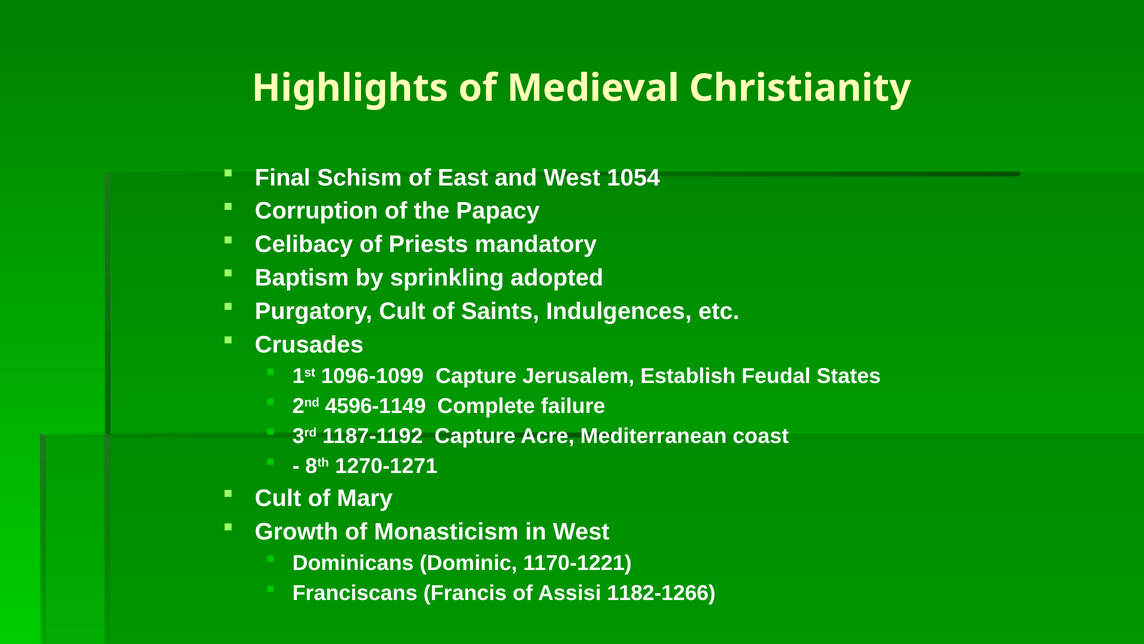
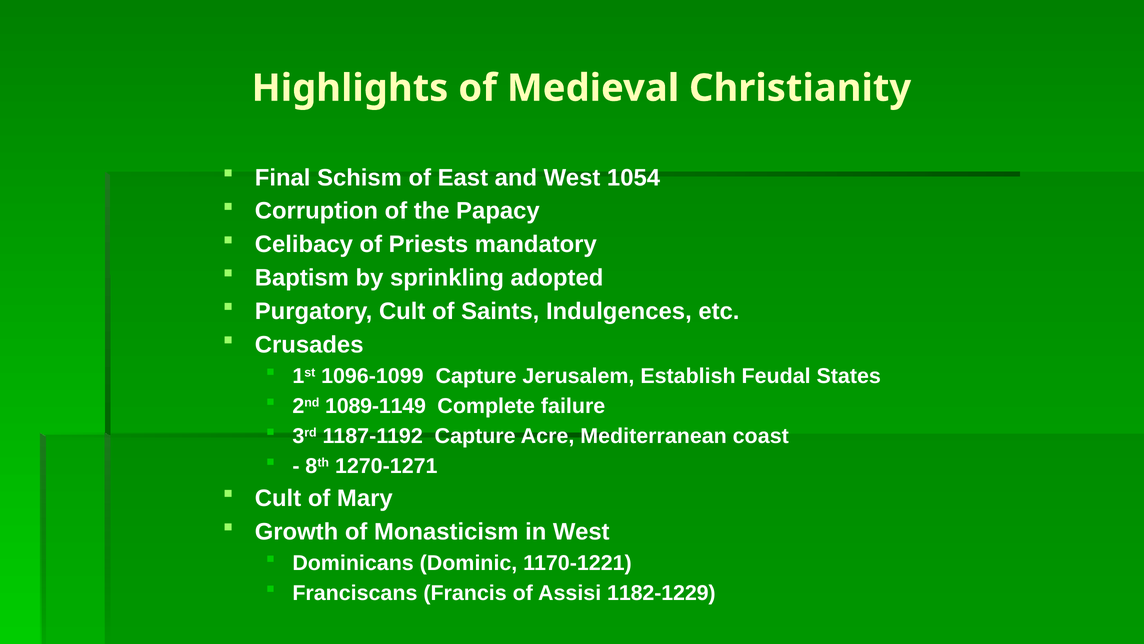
4596-1149: 4596-1149 -> 1089-1149
1182-1266: 1182-1266 -> 1182-1229
